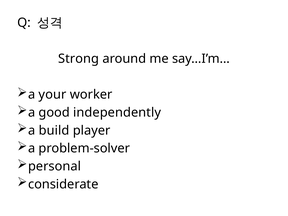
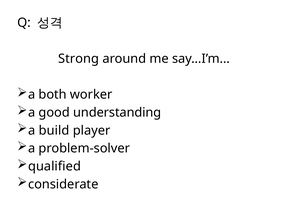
your: your -> both
independently: independently -> understanding
personal: personal -> qualified
